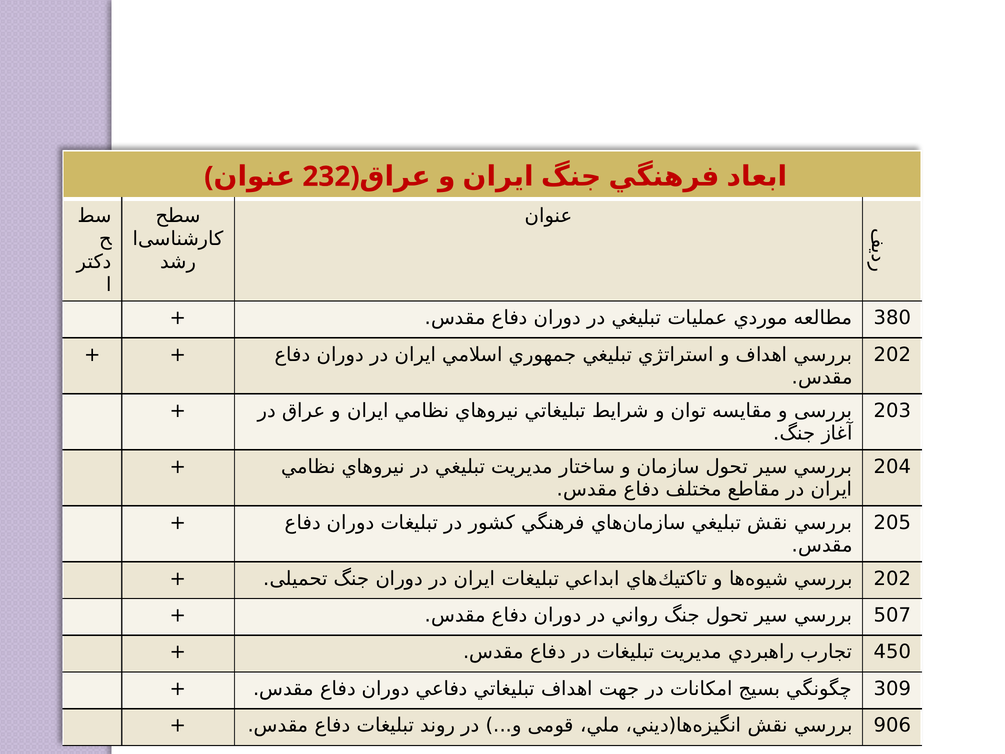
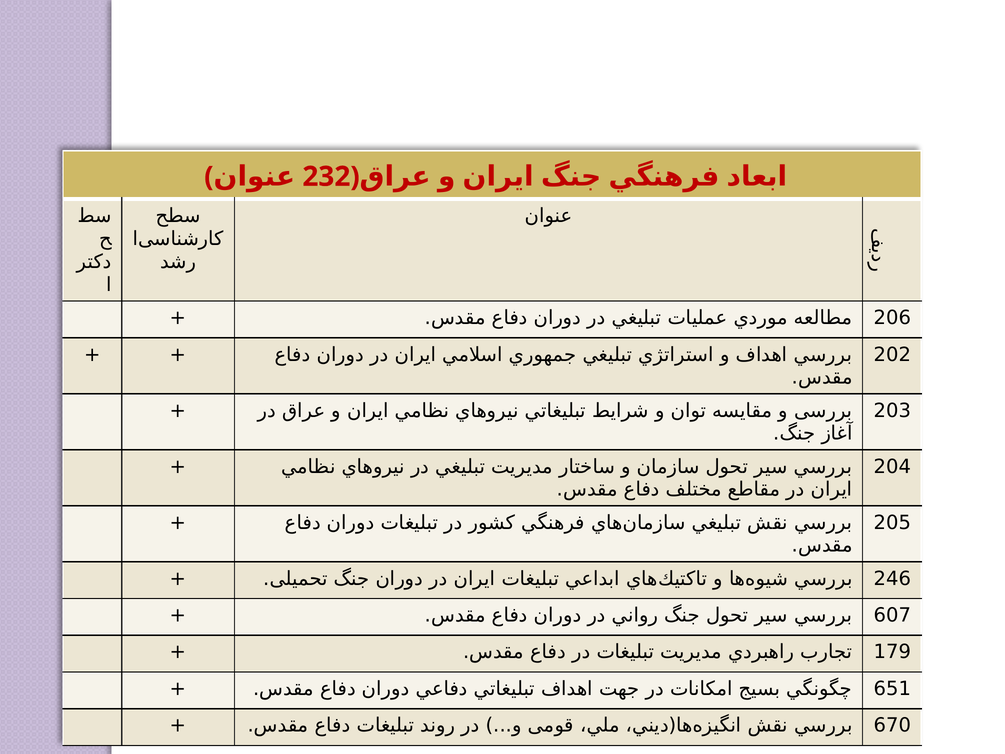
380: 380 -> 206
202 at (892, 578): 202 -> 246
507: 507 -> 607
450: 450 -> 179
309: 309 -> 651
906: 906 -> 670
